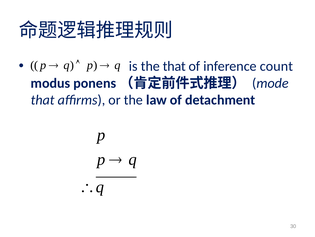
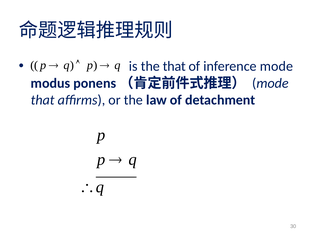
inference count: count -> mode
